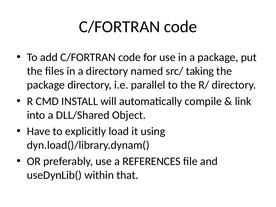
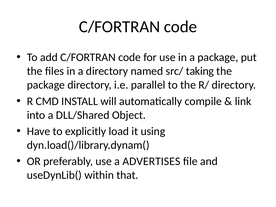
REFERENCES: REFERENCES -> ADVERTISES
